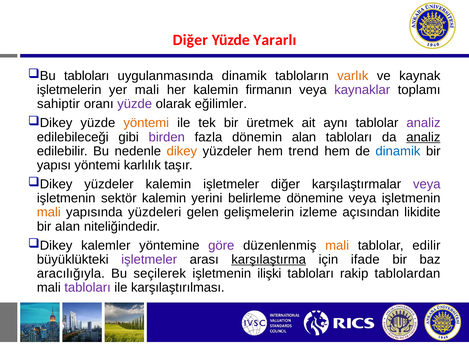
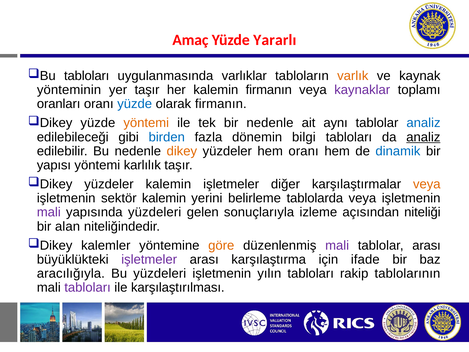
Diğer at (190, 40): Diğer -> Amaç
uygulanmasında dinamik: dinamik -> varlıklar
işletmelerin: işletmelerin -> yönteminin
yer mali: mali -> taşır
sahiptir: sahiptir -> oranları
yüzde at (135, 104) colour: purple -> blue
olarak eğilimler: eğilimler -> firmanın
bir üretmek: üretmek -> nedenle
analiz at (424, 123) colour: purple -> blue
birden colour: purple -> blue
dönemin alan: alan -> bilgi
hem trend: trend -> oranı
veya at (427, 184) colour: purple -> orange
dönemine: dönemine -> tablolarda
mali at (49, 212) colour: orange -> purple
gelişmelerin: gelişmelerin -> sonuçlarıyla
likidite: likidite -> niteliği
göre colour: purple -> orange
mali at (337, 245) colour: orange -> purple
tablolar edilir: edilir -> arası
karşılaştırma underline: present -> none
Bu seçilerek: seçilerek -> yüzdeleri
ilişki: ilişki -> yılın
tablolardan: tablolardan -> tablolarının
